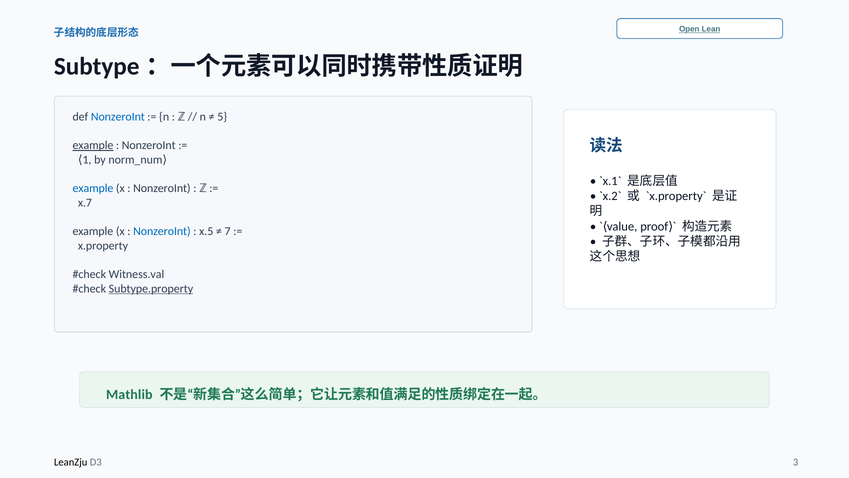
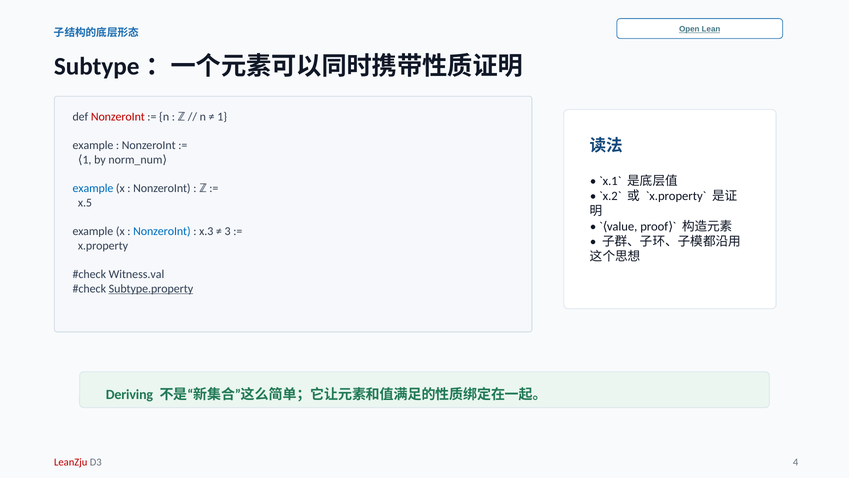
NonzeroInt at (118, 117) colour: blue -> red
5: 5 -> 1
example at (93, 145) underline: present -> none
x.7: x.7 -> x.5
x.5: x.5 -> x.3
7: 7 -> 3
Mathlib: Mathlib -> Deriving
LeanZju colour: black -> red
3: 3 -> 4
